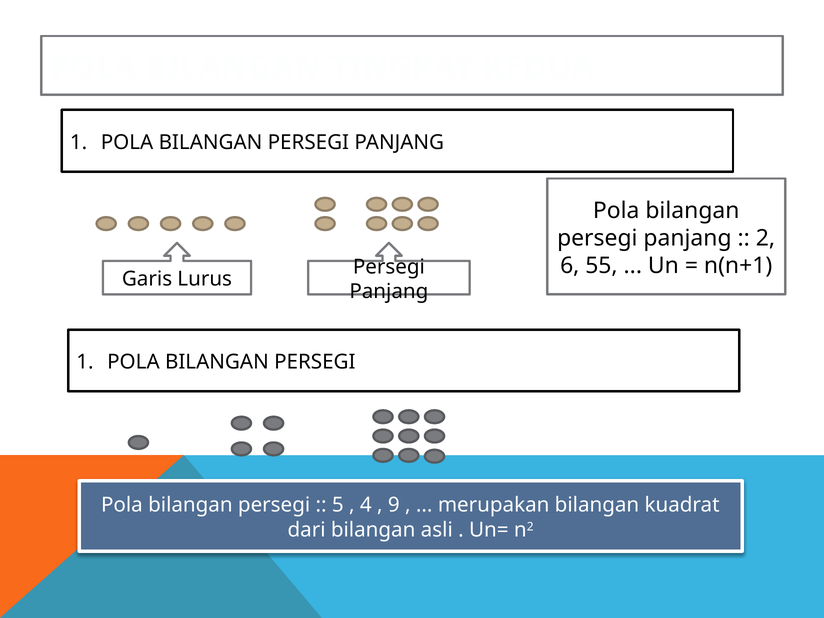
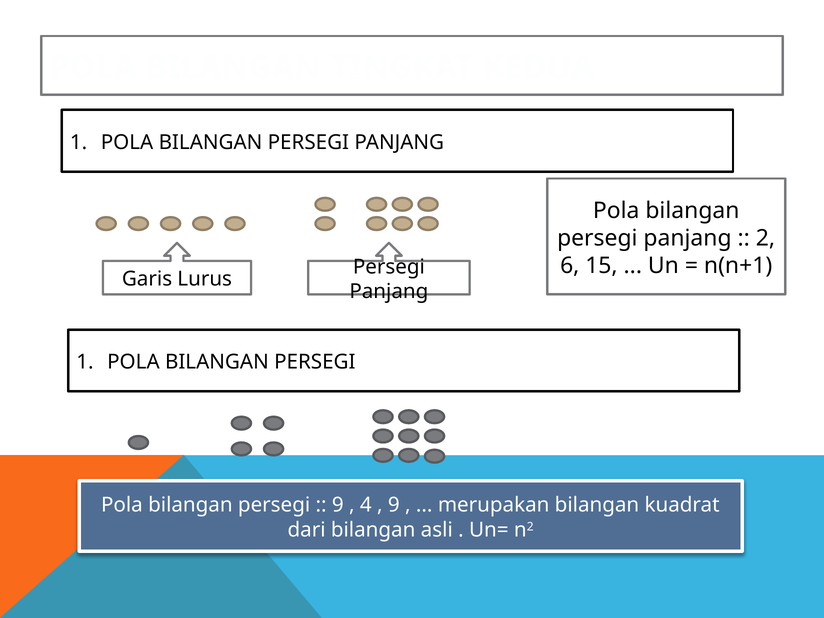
55: 55 -> 15
5 at (338, 505): 5 -> 9
